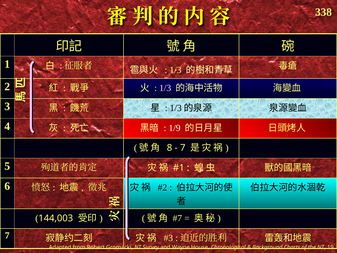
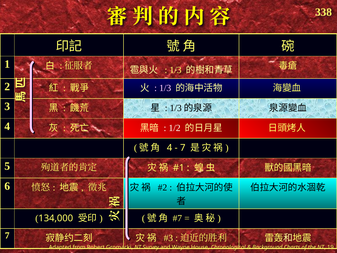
1/9: 1/9 -> 1/2
8 at (170, 148): 8 -> 4
144,003: 144,003 -> 134,000
